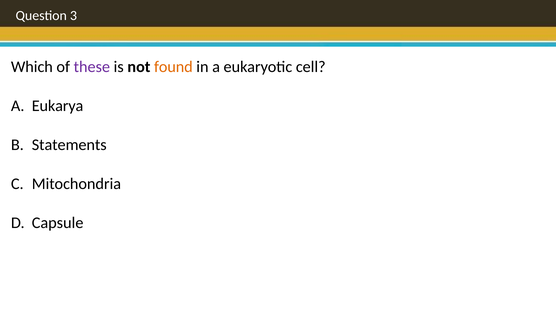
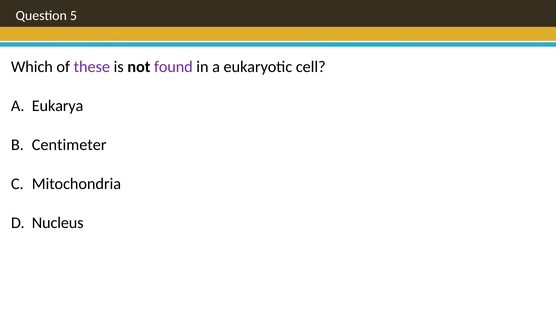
3: 3 -> 5
found colour: orange -> purple
Statements: Statements -> Centimeter
Capsule: Capsule -> Nucleus
